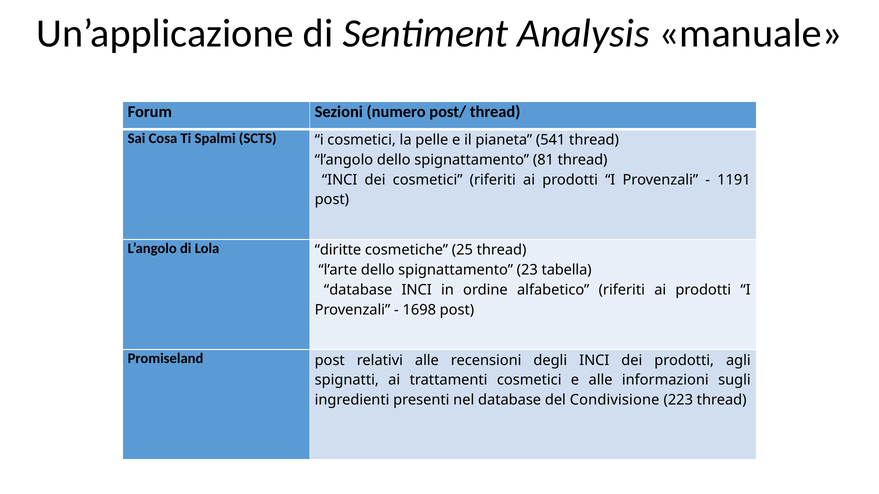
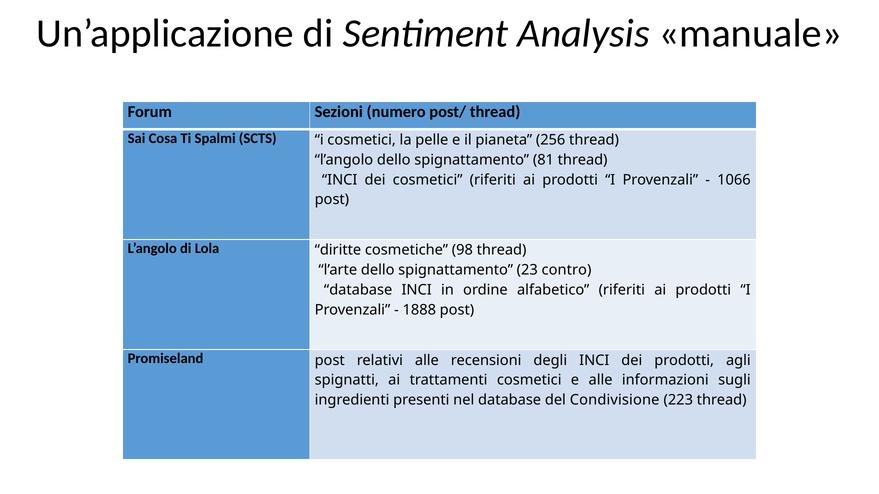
541: 541 -> 256
1191: 1191 -> 1066
25: 25 -> 98
tabella: tabella -> contro
1698: 1698 -> 1888
